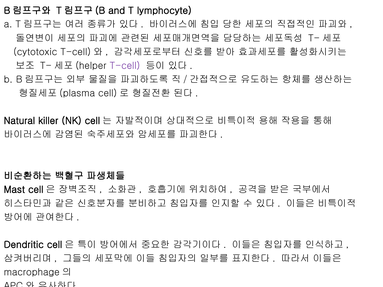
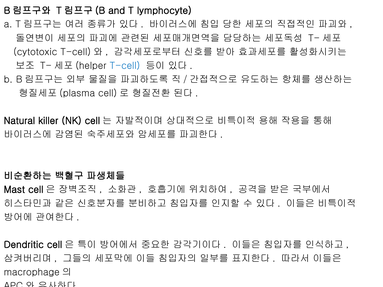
T-cell colour: purple -> blue
